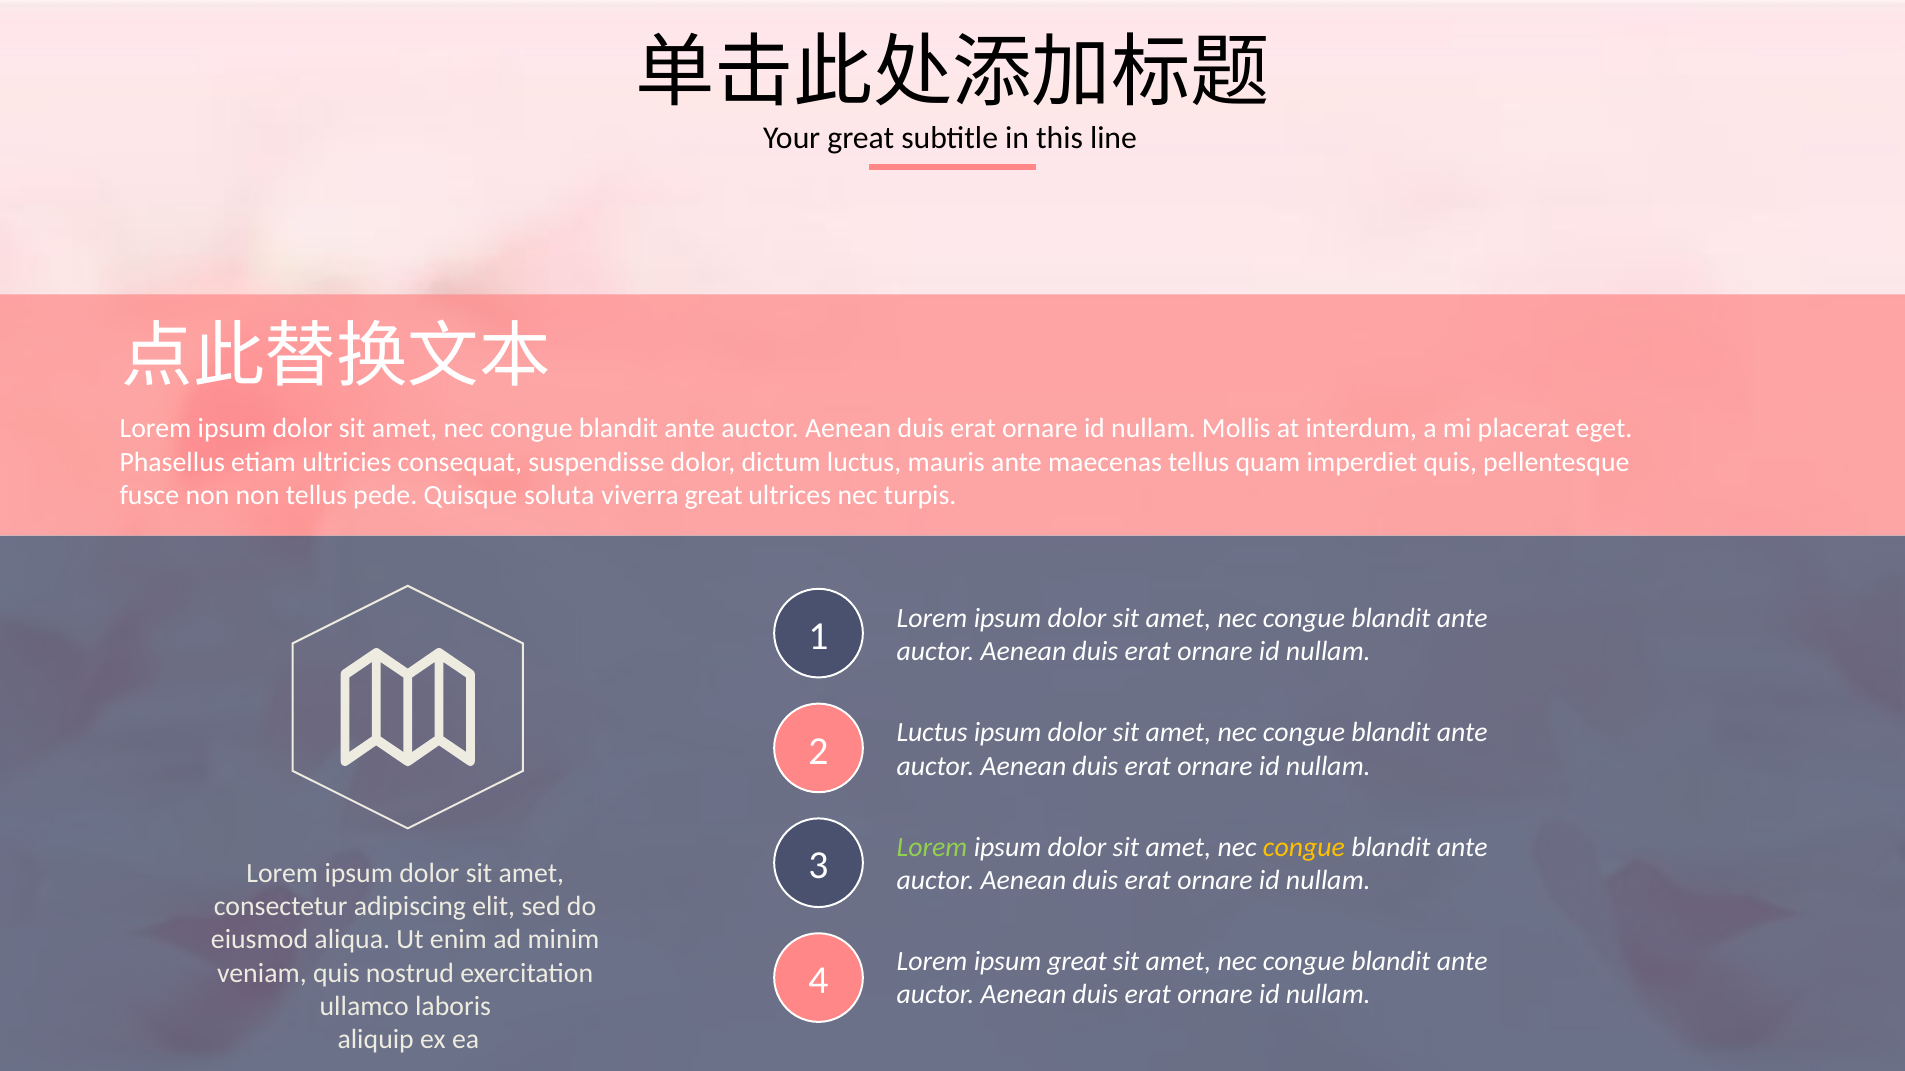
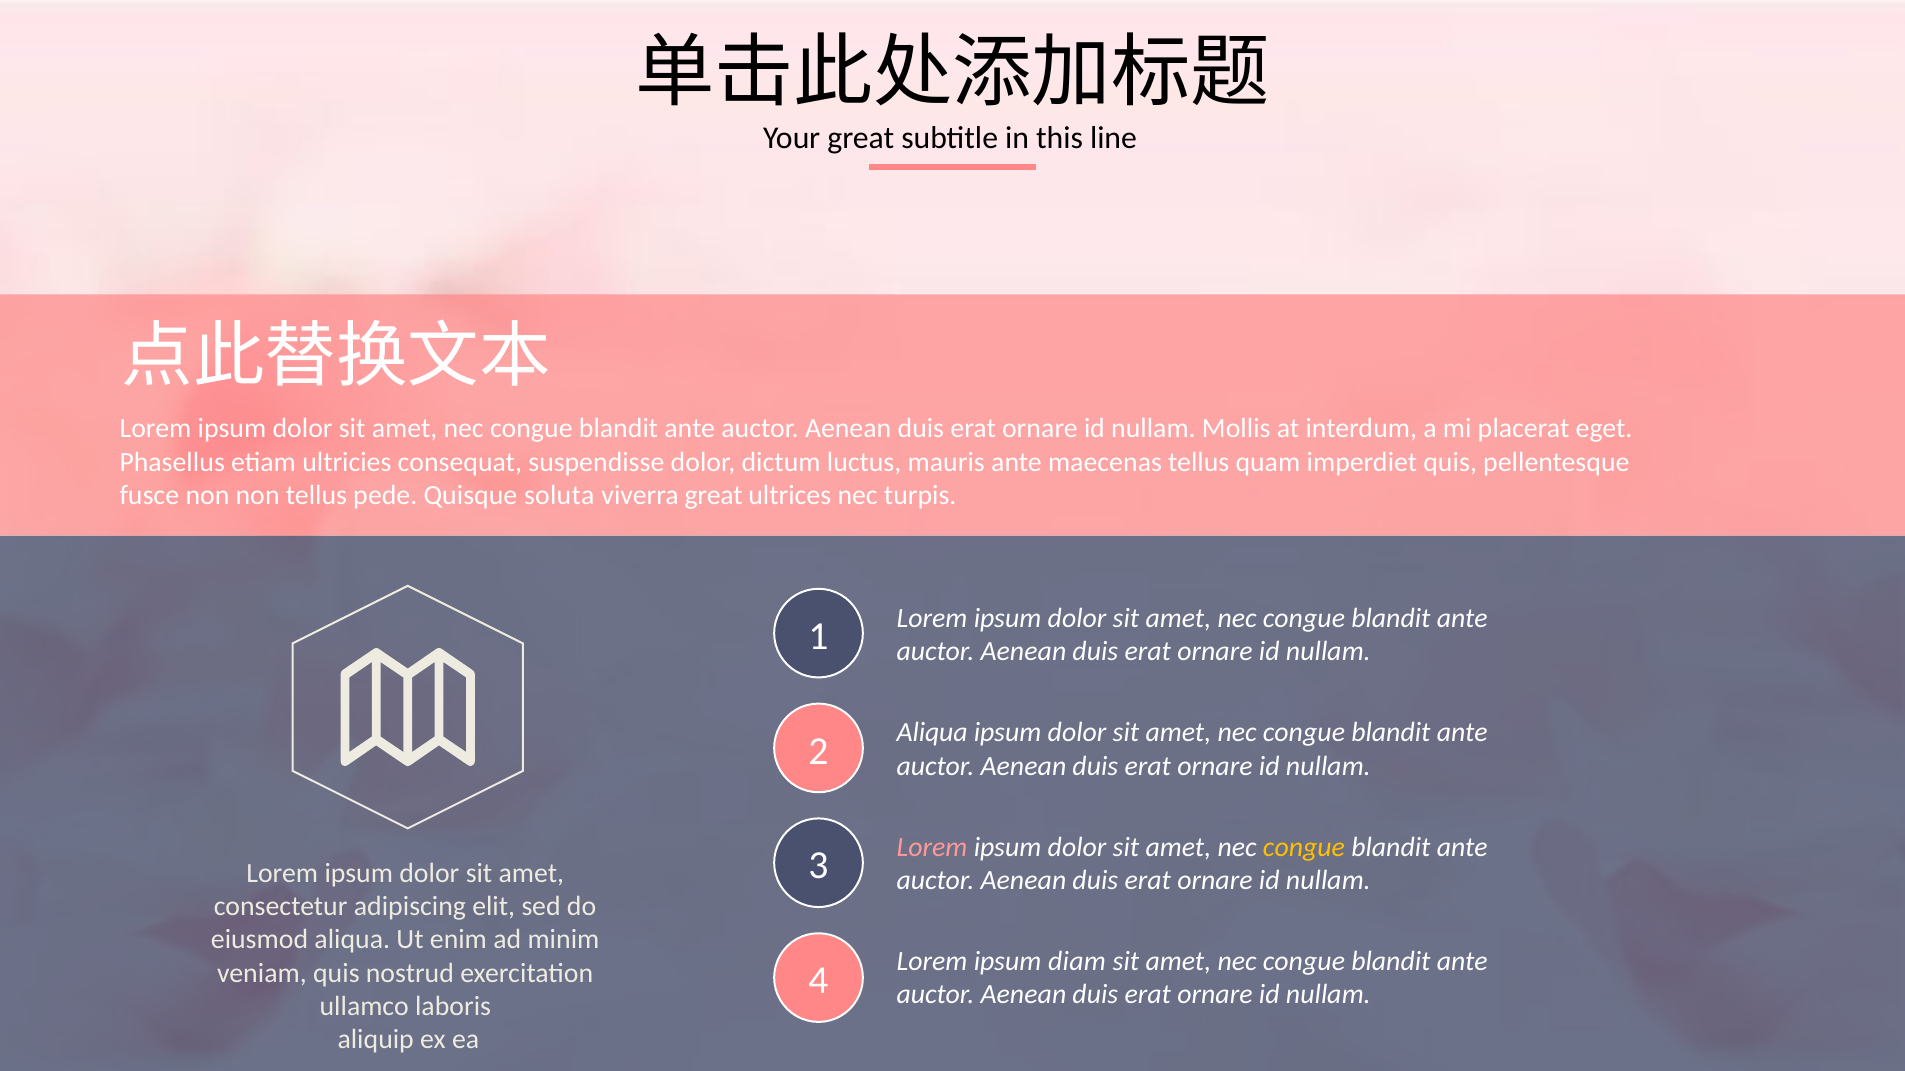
2 Luctus: Luctus -> Aliqua
Lorem at (932, 847) colour: light green -> pink
ipsum great: great -> diam
